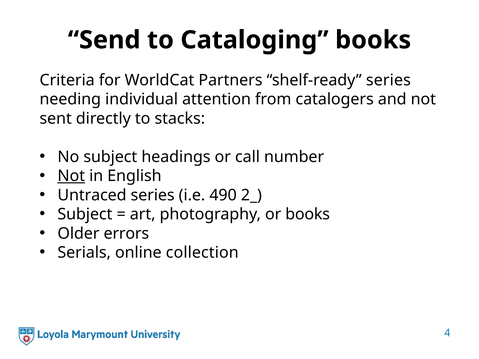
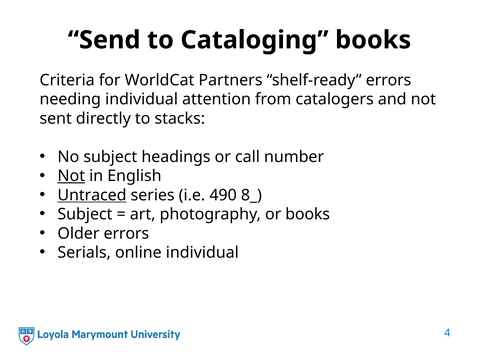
shelf-ready series: series -> errors
Untraced underline: none -> present
2_: 2_ -> 8_
online collection: collection -> individual
